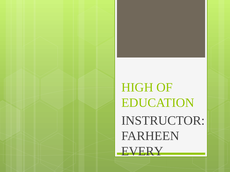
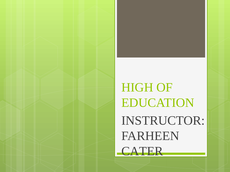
EVERY: EVERY -> CATER
